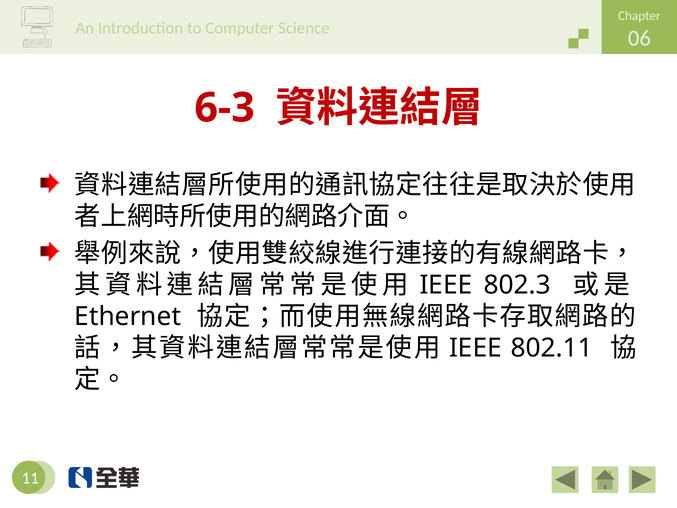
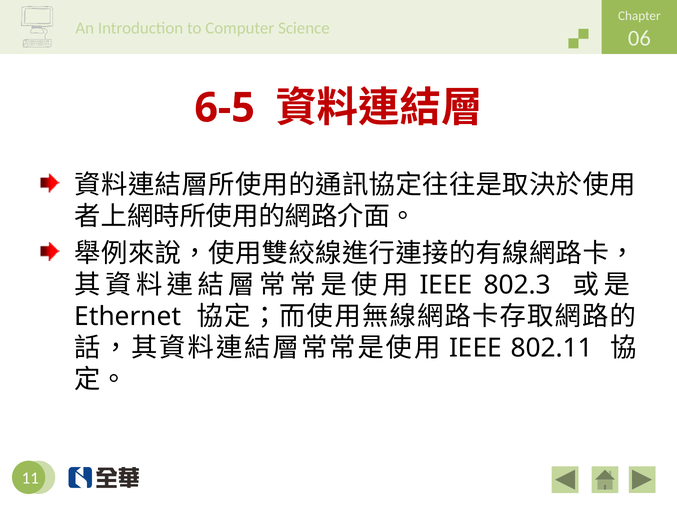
6-3: 6-3 -> 6-5
